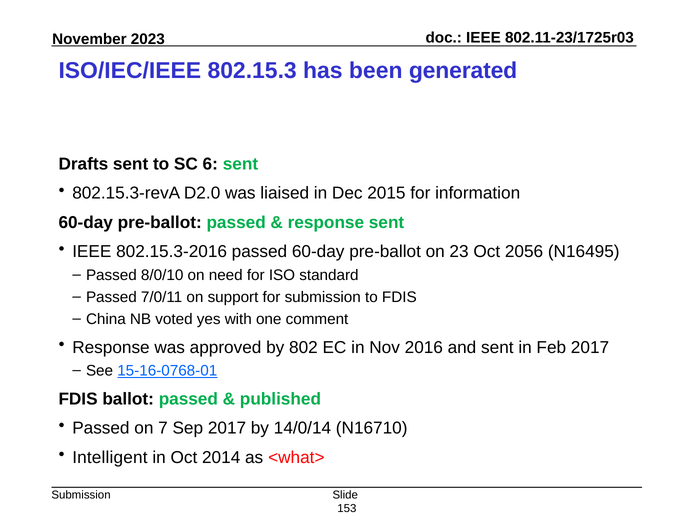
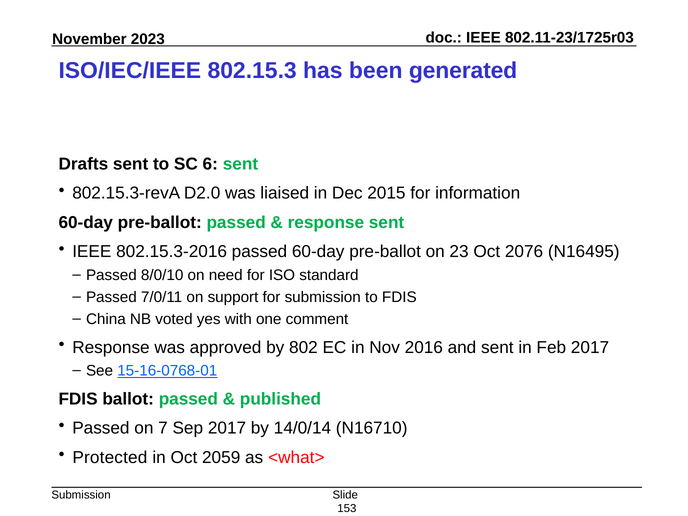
2056: 2056 -> 2076
Intelligent: Intelligent -> Protected
2014: 2014 -> 2059
